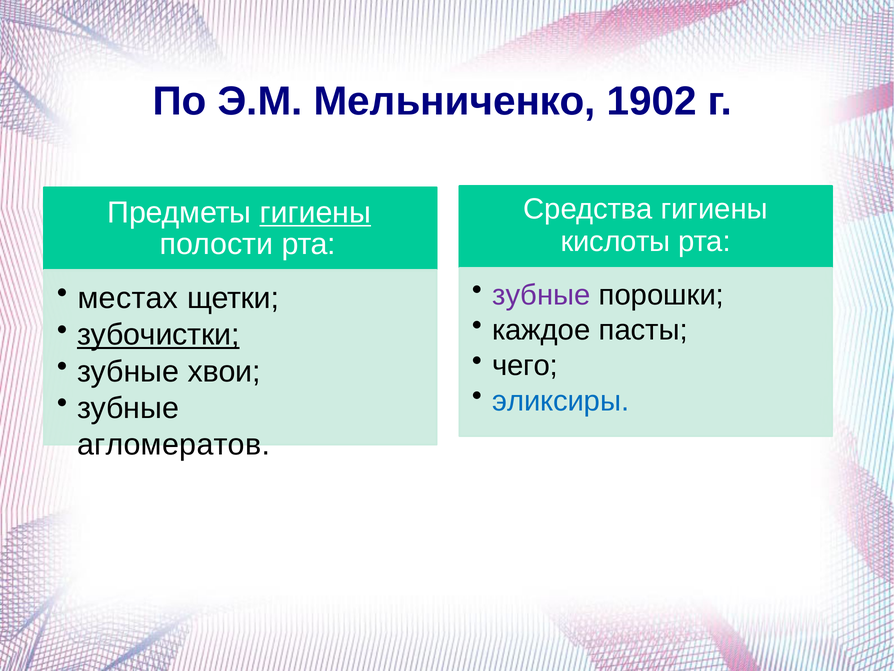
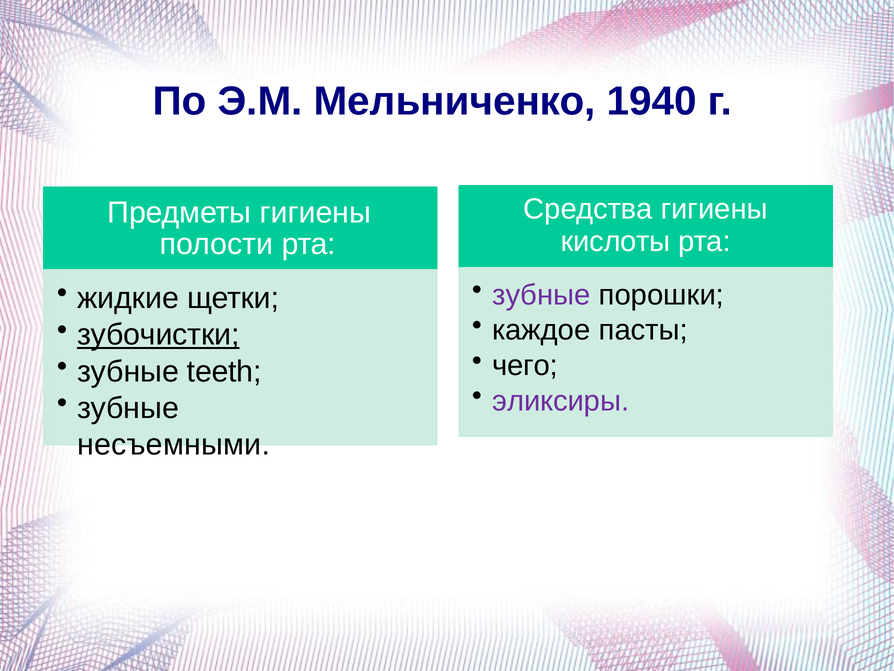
1902: 1902 -> 1940
гигиены at (315, 212) underline: present -> none
местах: местах -> жидкие
хвои: хвои -> teeth
эликсиры colour: blue -> purple
агломератов: агломератов -> несъемными
